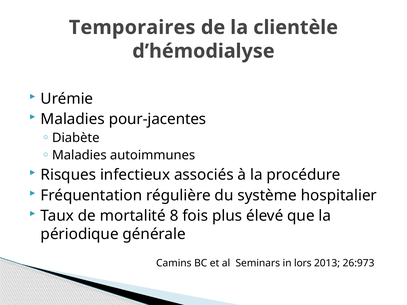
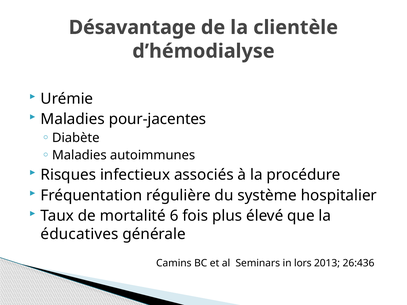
Temporaires: Temporaires -> Désavantage
8: 8 -> 6
périodique: périodique -> éducatives
26:973: 26:973 -> 26:436
